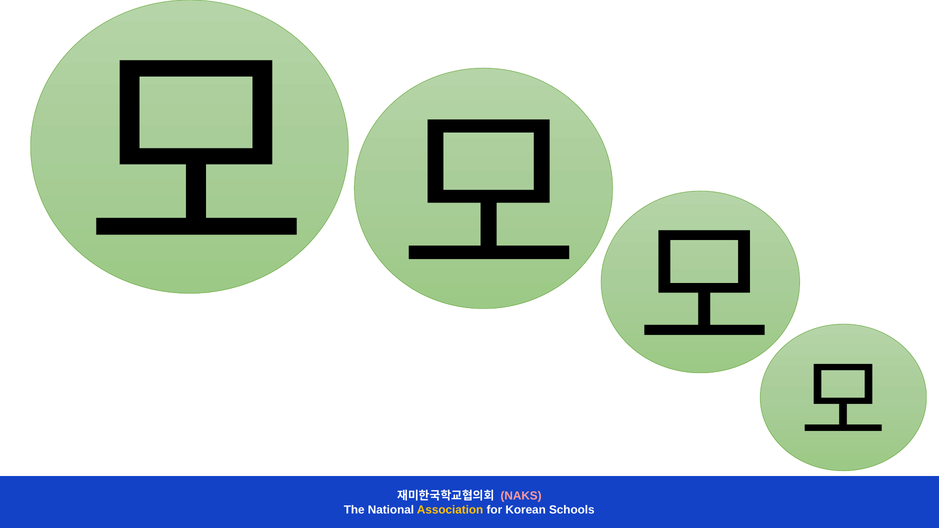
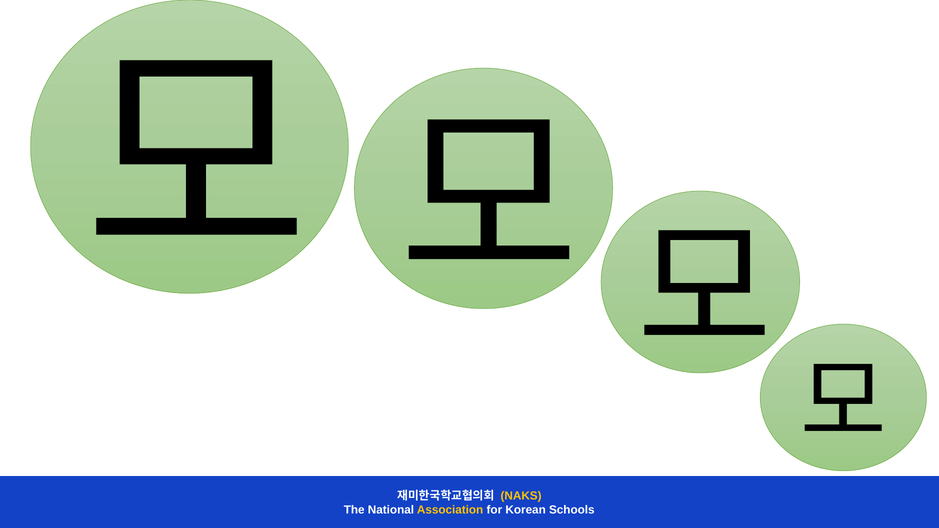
NAKS colour: pink -> yellow
